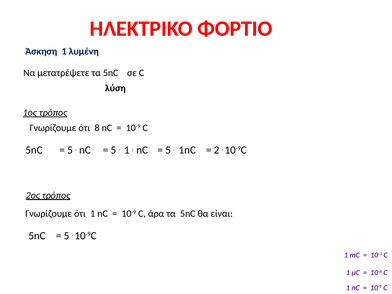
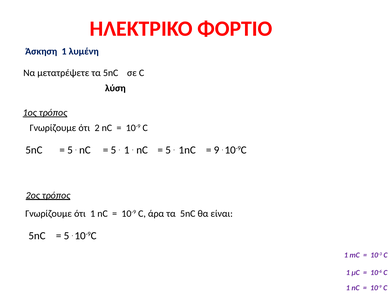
8: 8 -> 2
2: 2 -> 9
